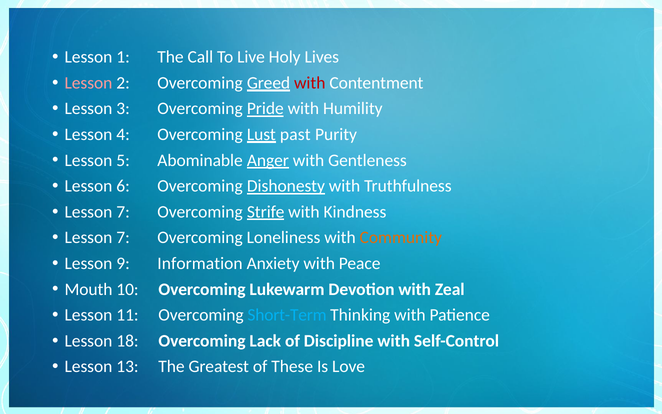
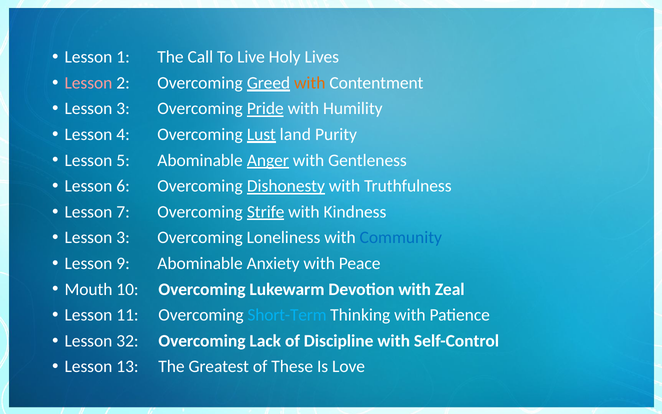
with at (310, 83) colour: red -> orange
past: past -> land
7 at (123, 238): 7 -> 3
Community colour: orange -> blue
9 Information: Information -> Abominable
18: 18 -> 32
